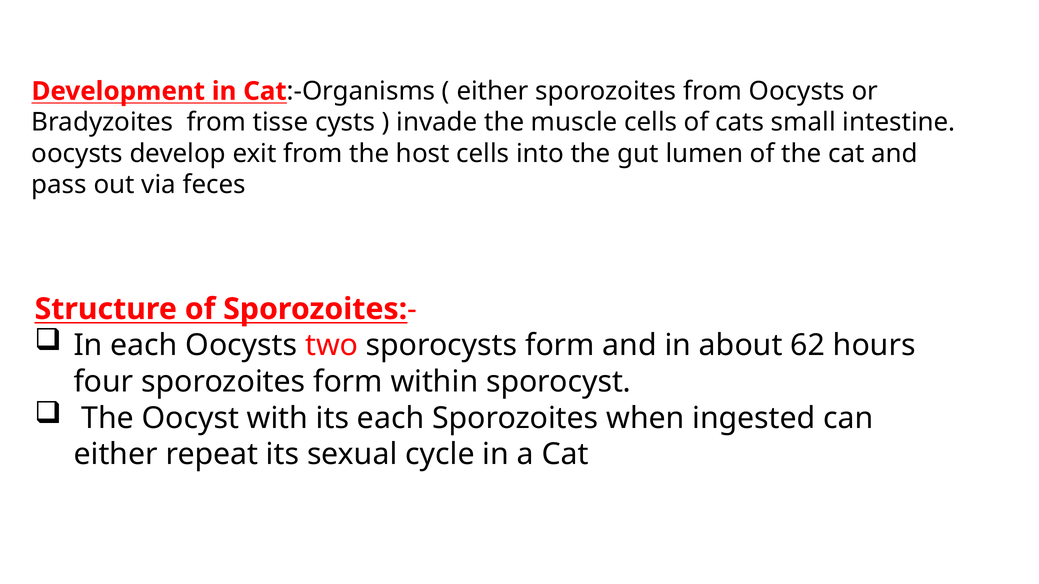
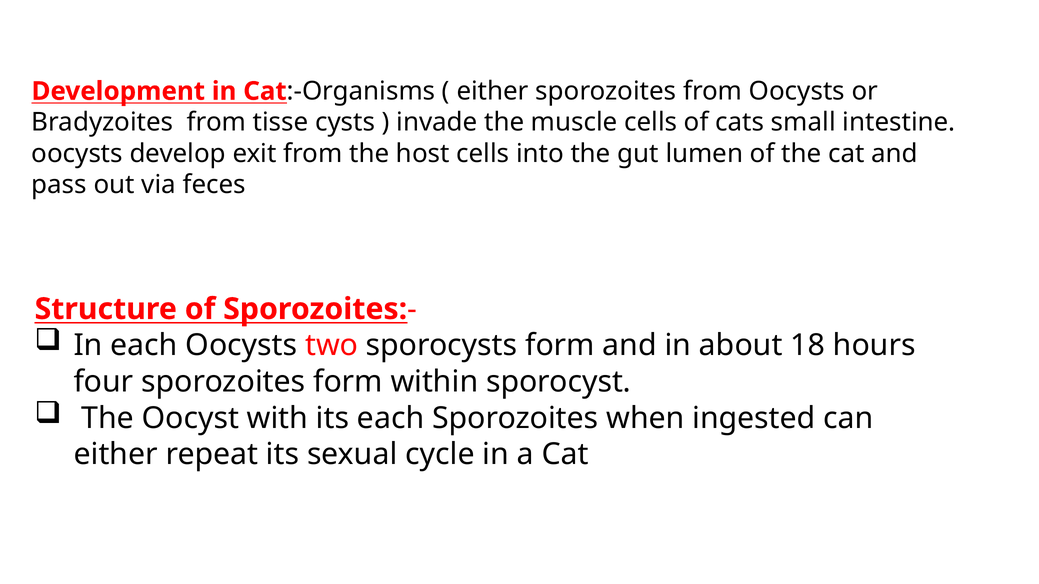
62: 62 -> 18
